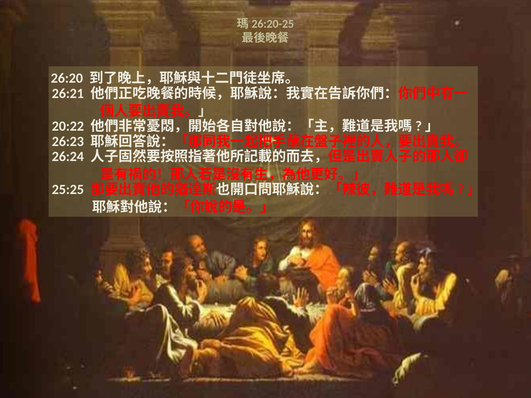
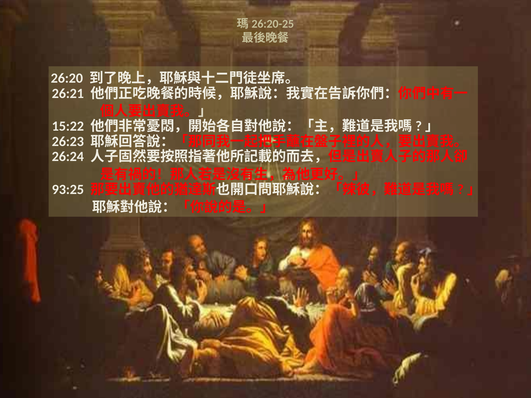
20:22: 20:22 -> 15:22
25:25: 25:25 -> 93:25
